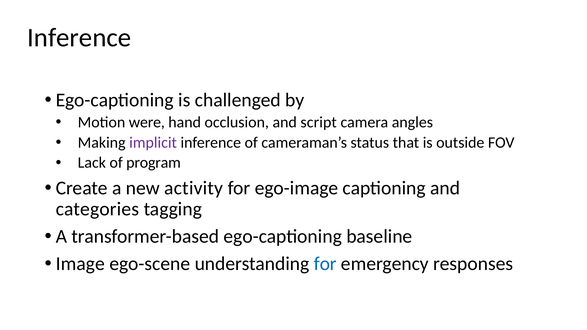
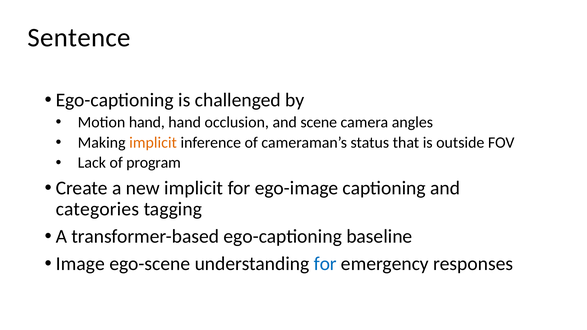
Inference at (79, 38): Inference -> Sentence
Motion were: were -> hand
script: script -> scene
implicit at (153, 143) colour: purple -> orange
new activity: activity -> implicit
